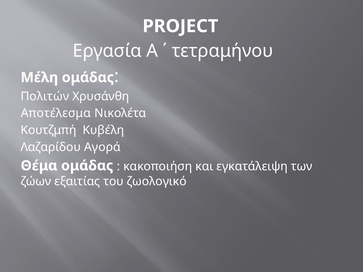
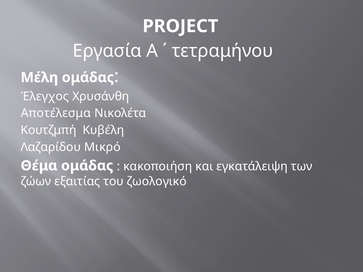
Πολιτών: Πολιτών -> Έλεγχος
Αγορά: Αγορά -> Μικρό
